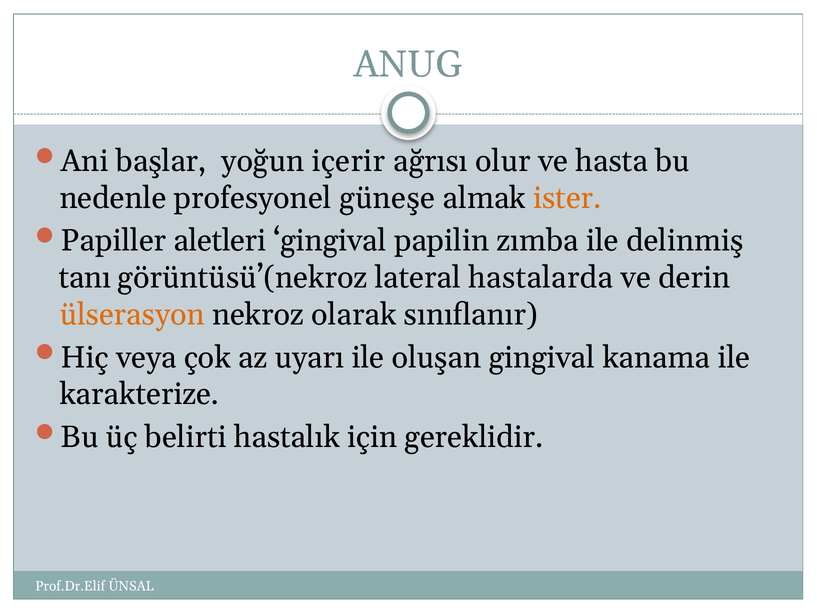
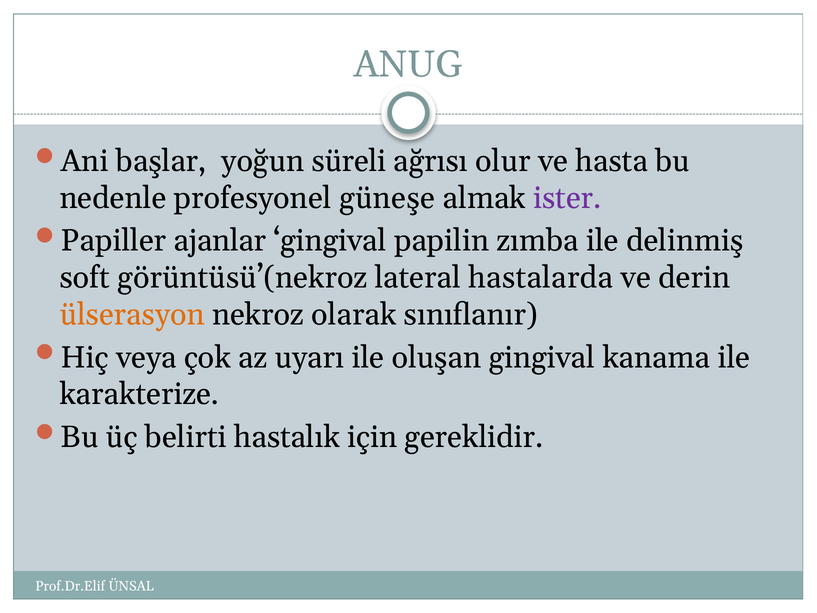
içerir: içerir -> süreli
ister colour: orange -> purple
aletleri: aletleri -> ajanlar
tanı: tanı -> soft
